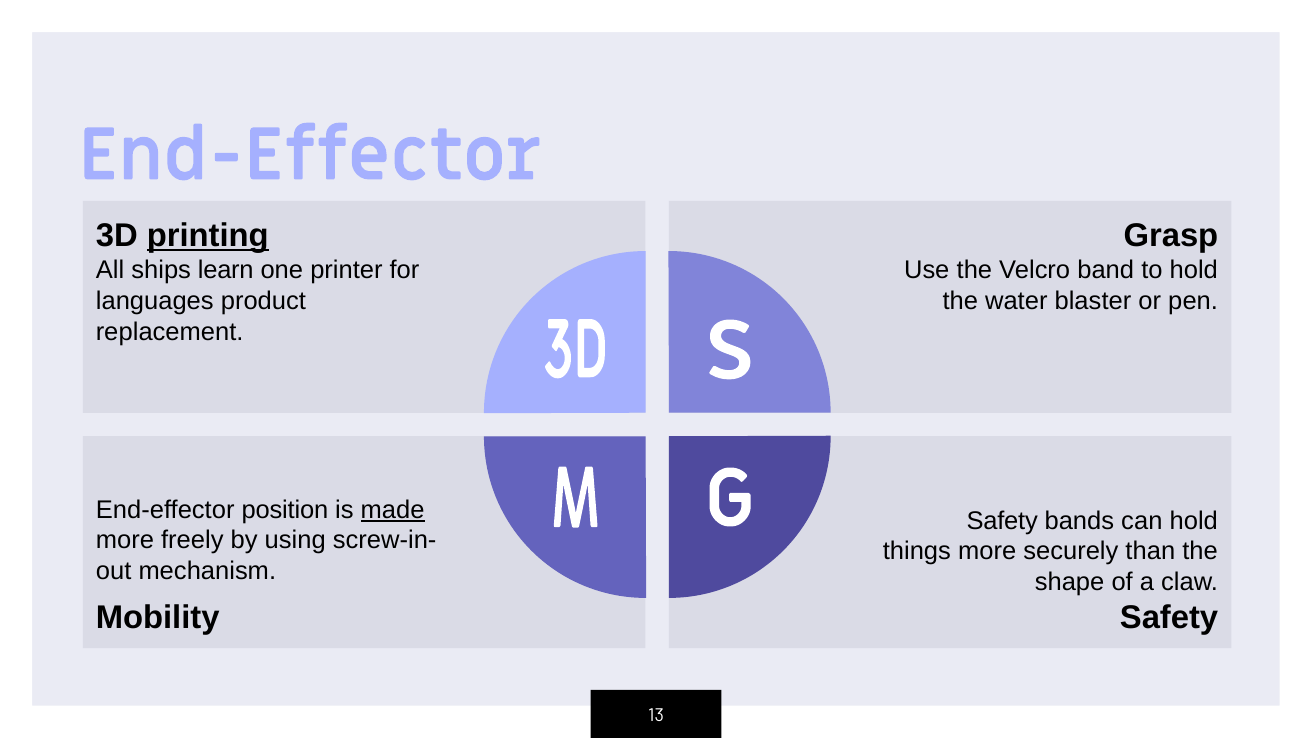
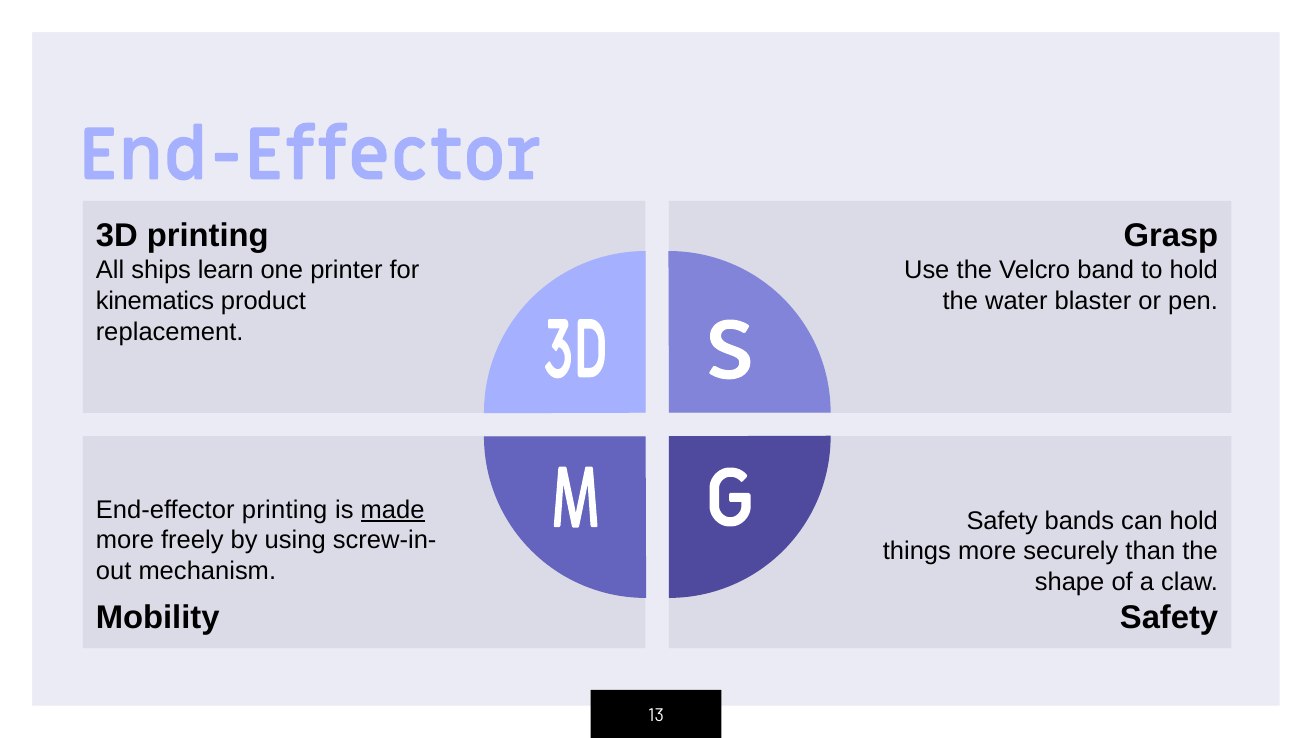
printing at (208, 236) underline: present -> none
languages: languages -> kinematics
End-effector position: position -> printing
